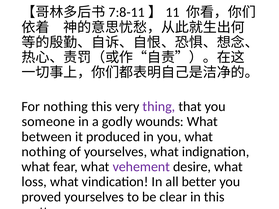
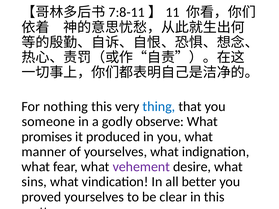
thing colour: purple -> blue
wounds: wounds -> observe
between: between -> promises
nothing at (44, 152): nothing -> manner
loss: loss -> sins
